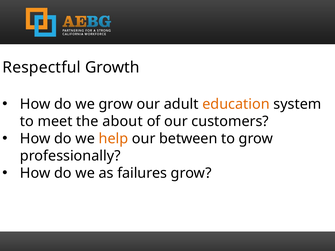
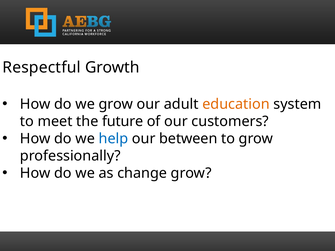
about: about -> future
help colour: orange -> blue
failures: failures -> change
